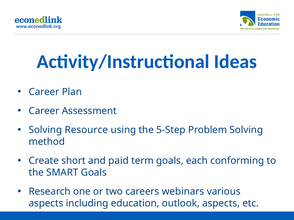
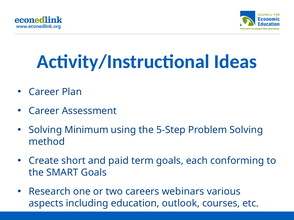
Resource: Resource -> Minimum
outlook aspects: aspects -> courses
